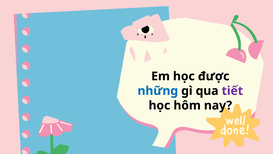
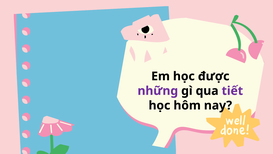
những colour: blue -> purple
